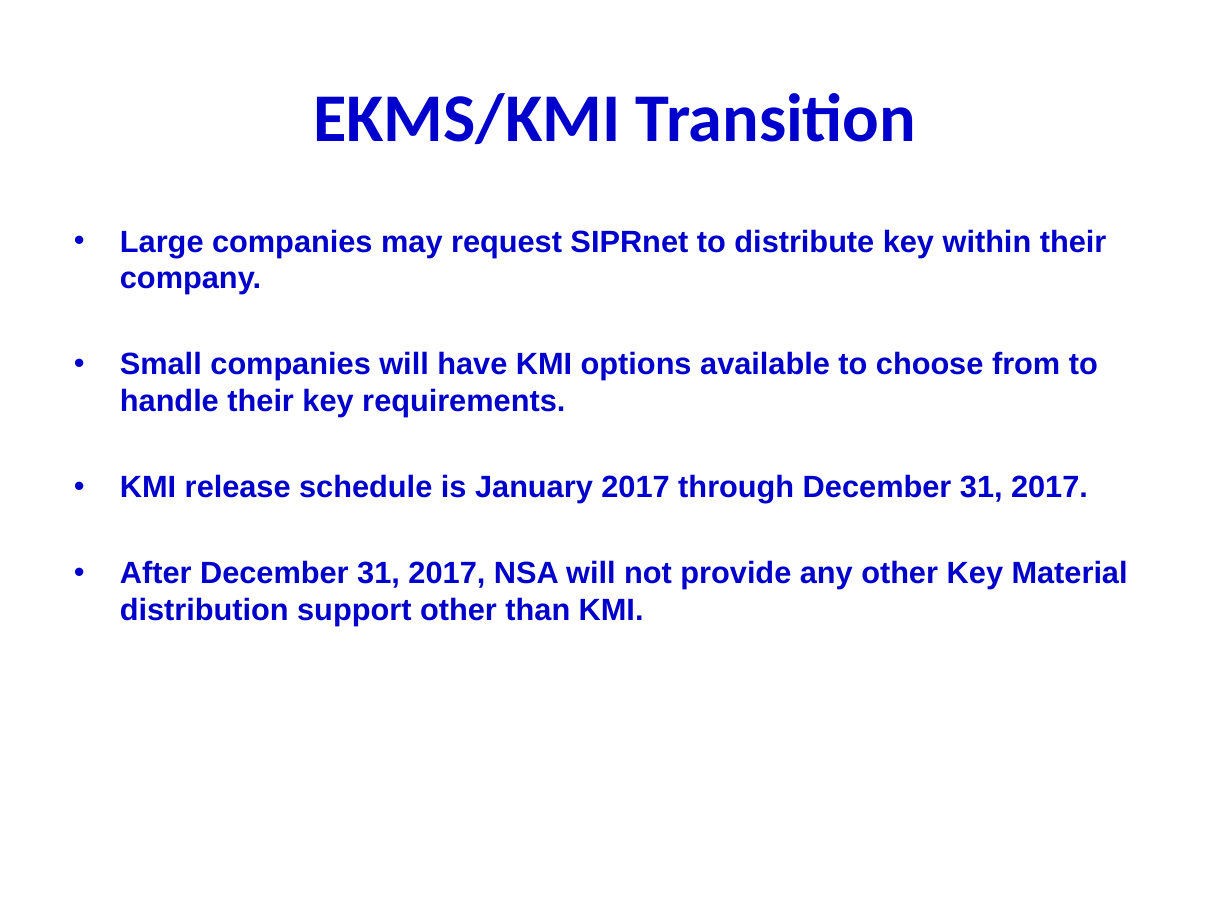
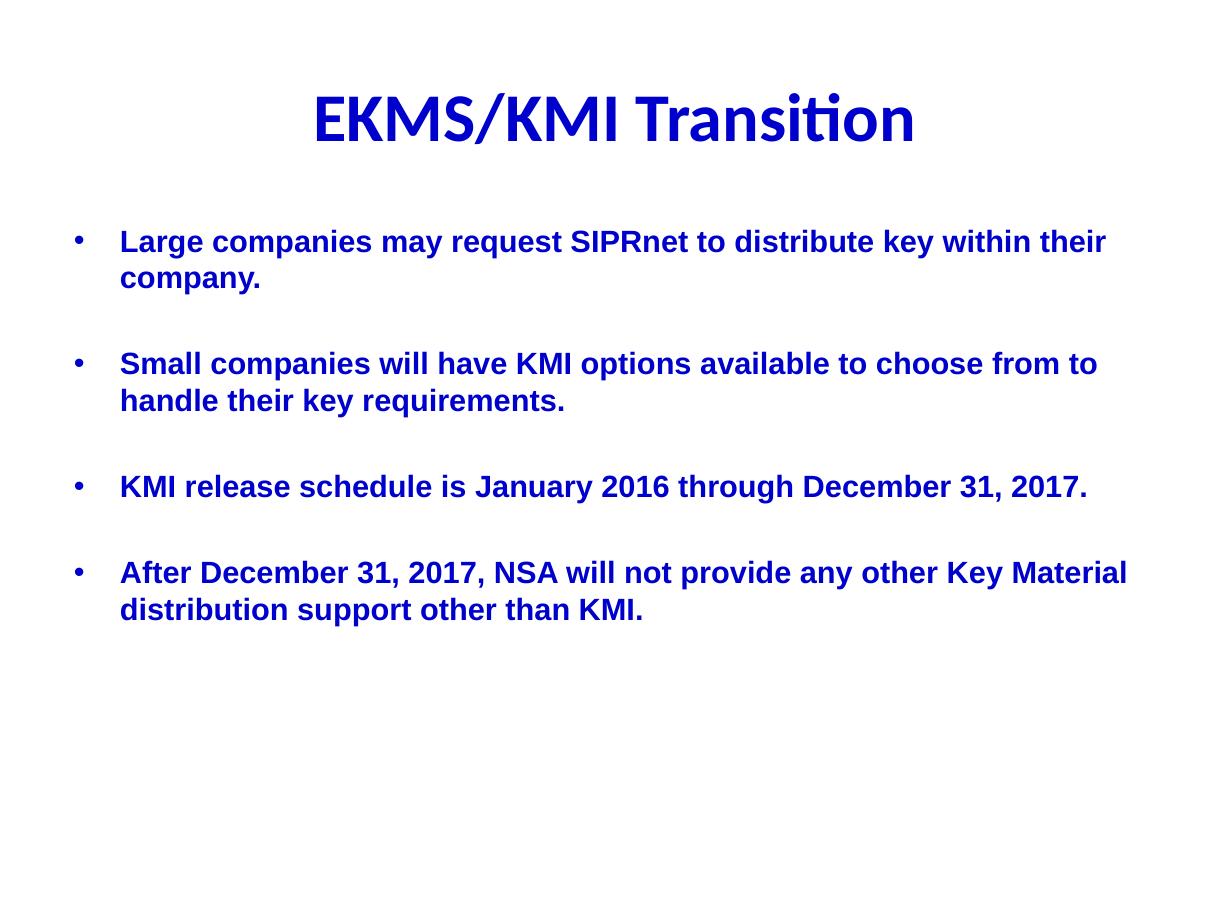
January 2017: 2017 -> 2016
